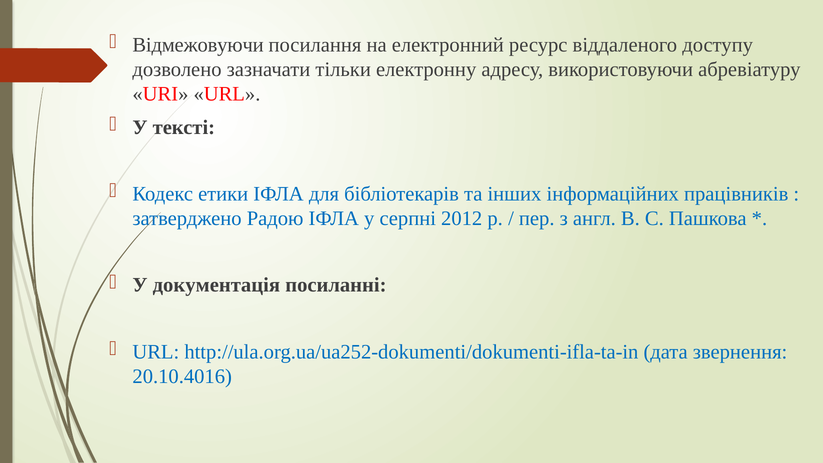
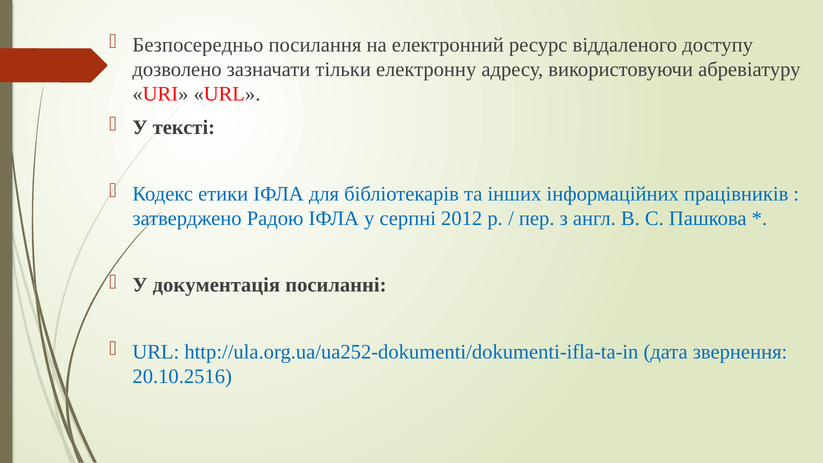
Відмежовуючи: Відмежовуючи -> Безпосередньо
20.10.4016: 20.10.4016 -> 20.10.2516
